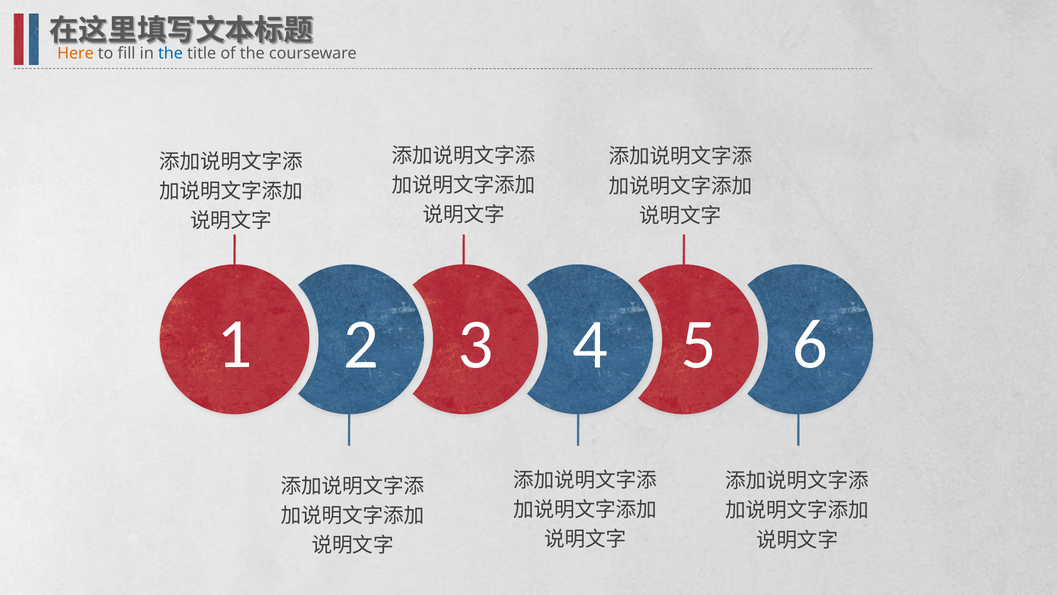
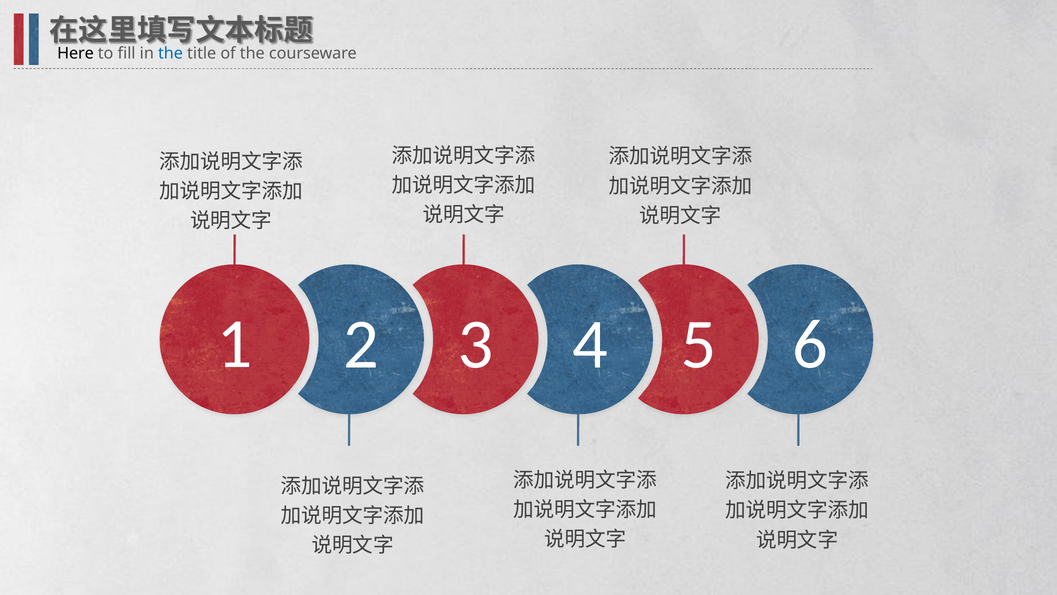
Here colour: orange -> black
